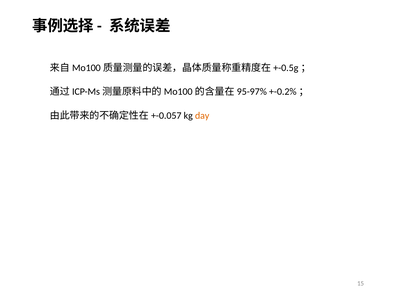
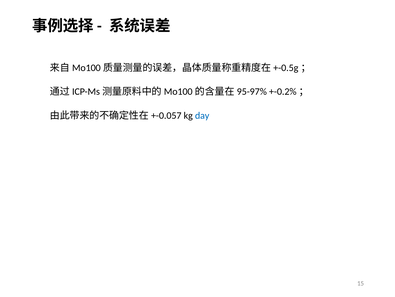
day colour: orange -> blue
